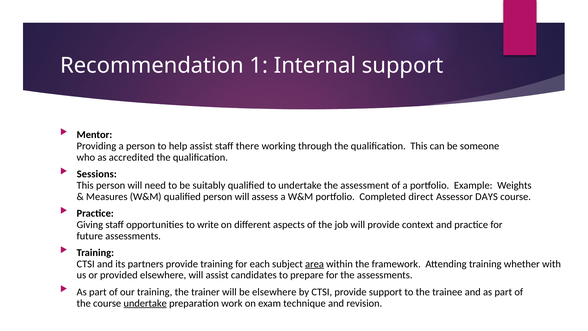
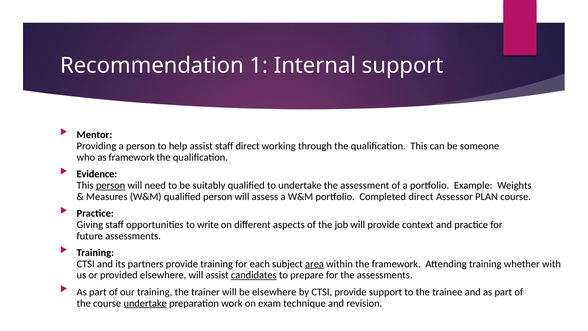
staff there: there -> direct
as accredited: accredited -> framework
Sessions: Sessions -> Evidence
person at (111, 185) underline: none -> present
DAYS: DAYS -> PLAN
candidates underline: none -> present
